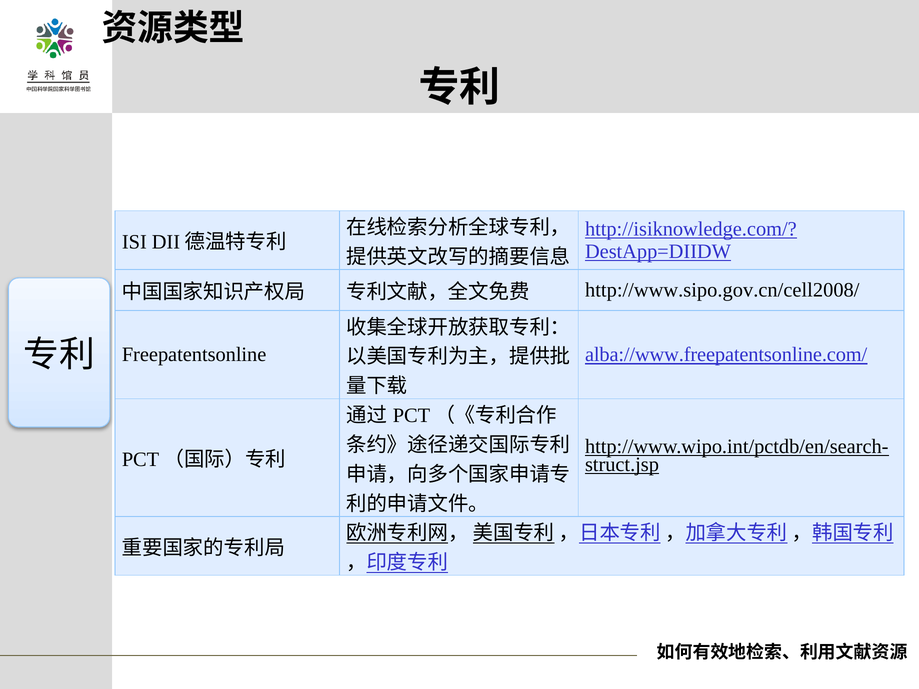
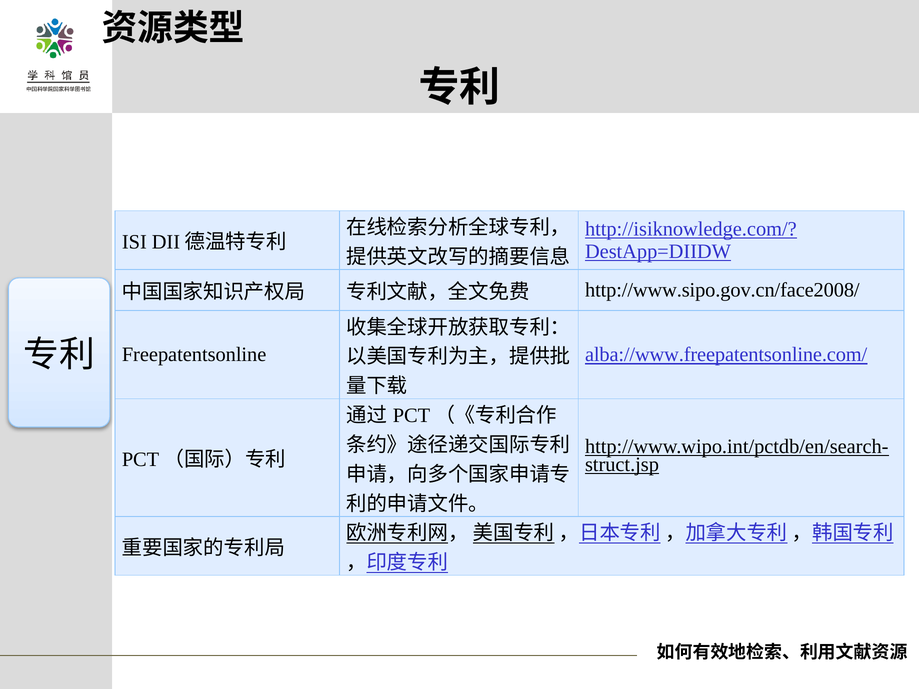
http://www.sipo.gov.cn/cell2008/: http://www.sipo.gov.cn/cell2008/ -> http://www.sipo.gov.cn/face2008/
